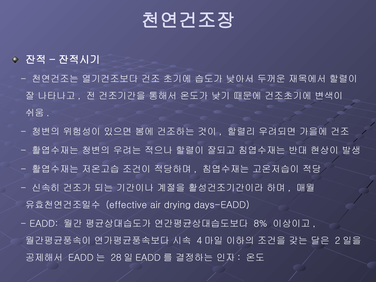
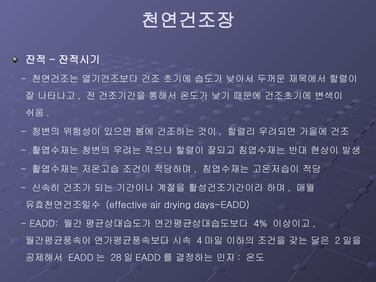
8%: 8% -> 4%
